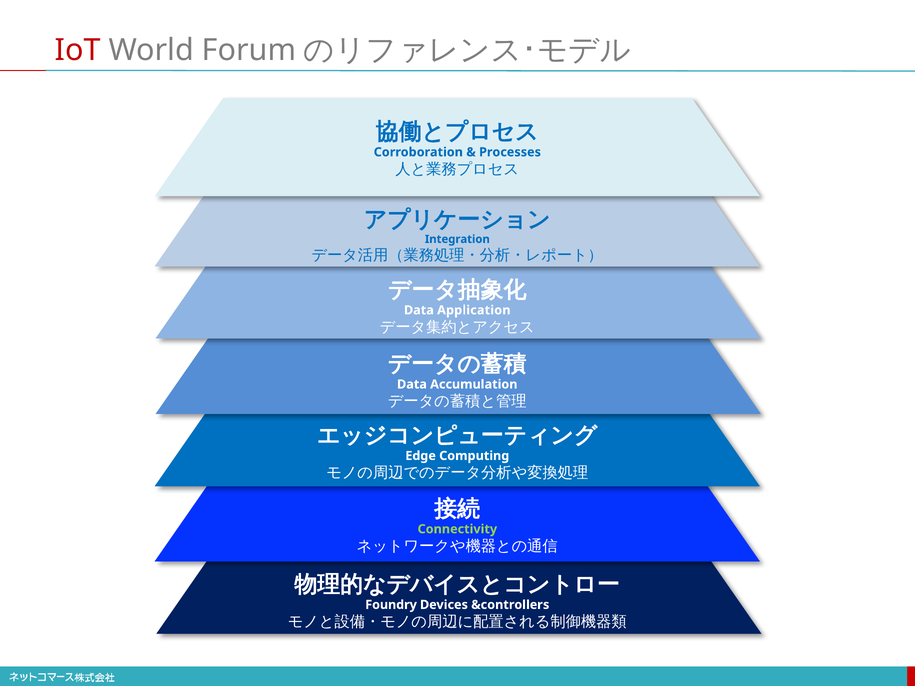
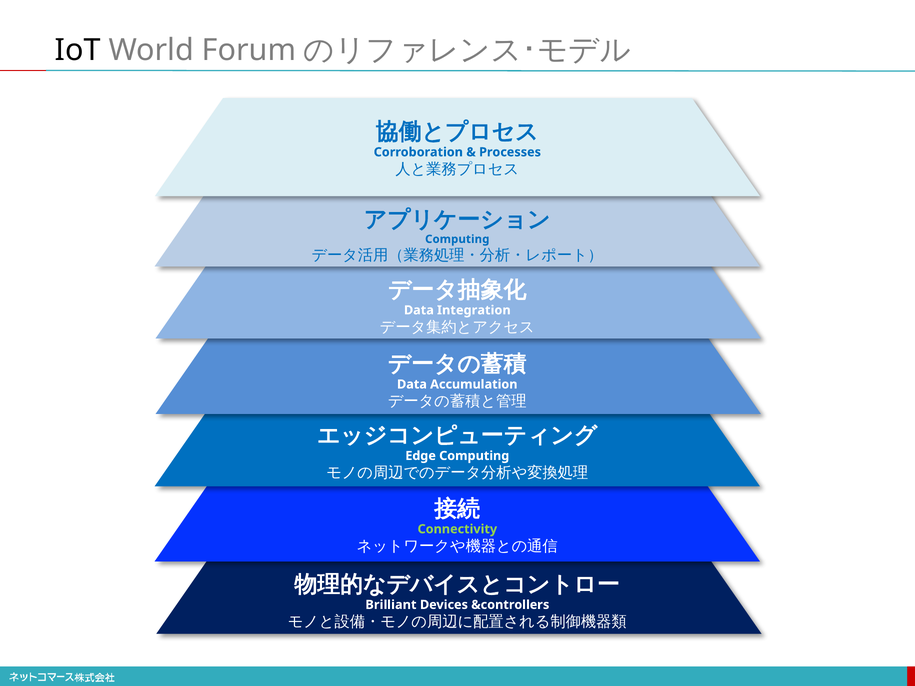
IoT colour: red -> black
Integration at (457, 239): Integration -> Computing
Application: Application -> Integration
Foundry: Foundry -> Brilliant
